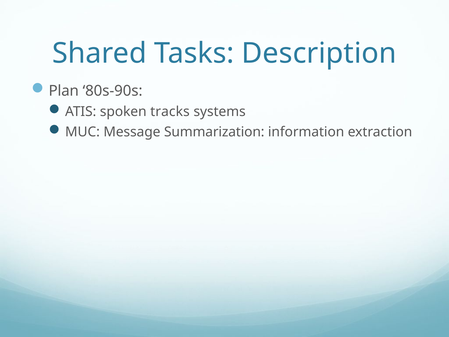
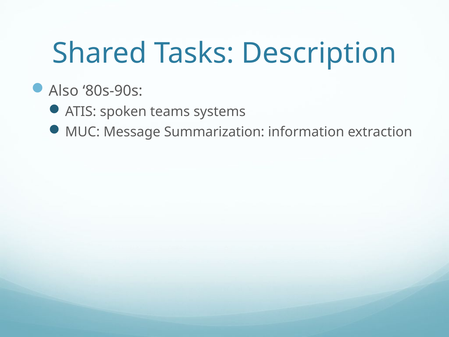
Plan: Plan -> Also
tracks: tracks -> teams
